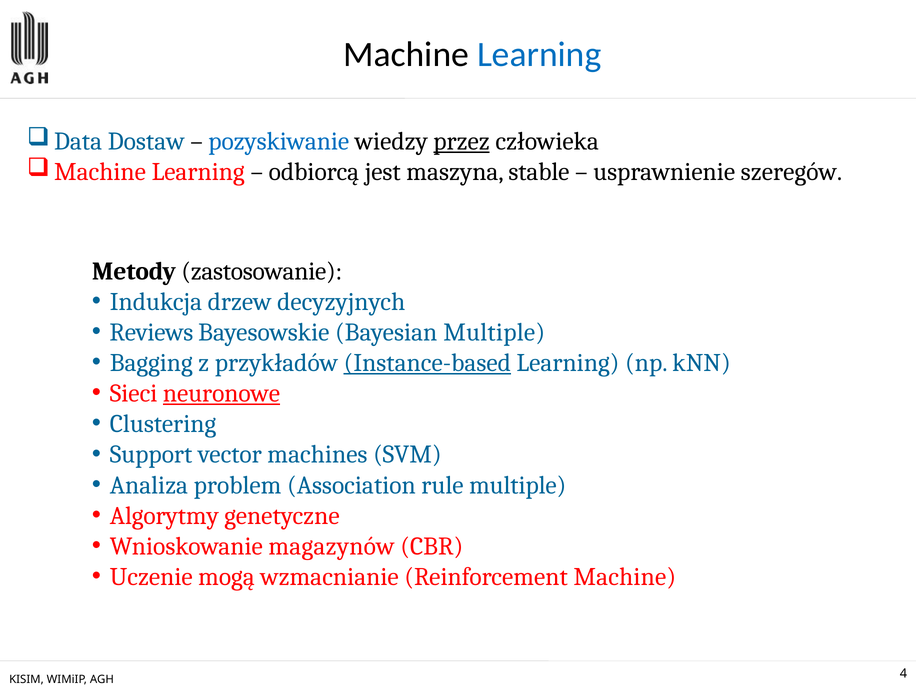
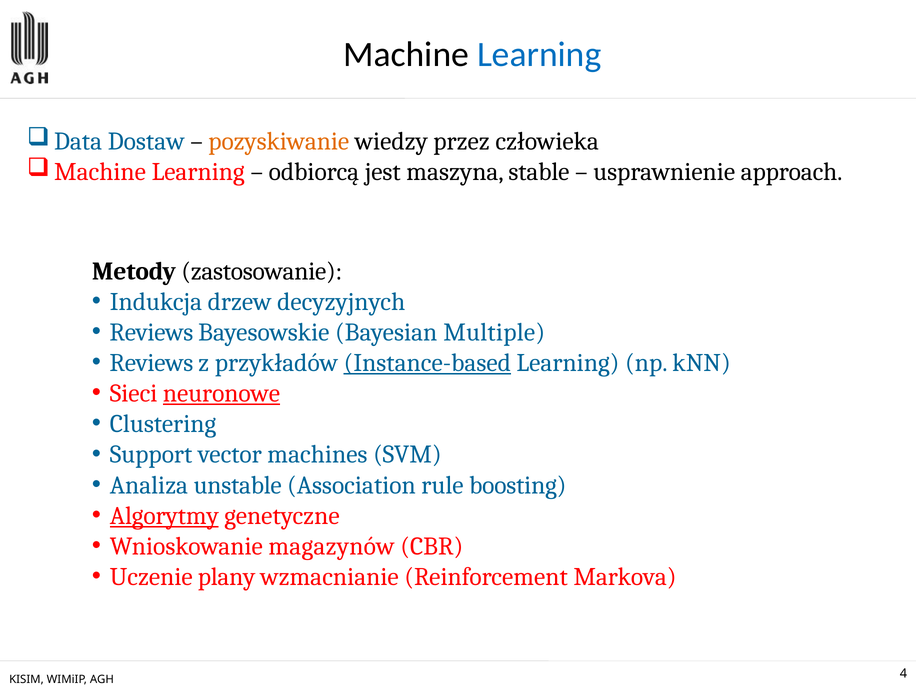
pozyskiwanie colour: blue -> orange
przez underline: present -> none
szeregów: szeregów -> approach
Bagging at (151, 363): Bagging -> Reviews
problem: problem -> unstable
rule multiple: multiple -> boosting
Algorytmy underline: none -> present
mogą: mogą -> plany
Reinforcement Machine: Machine -> Markova
